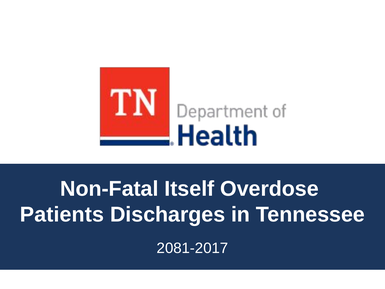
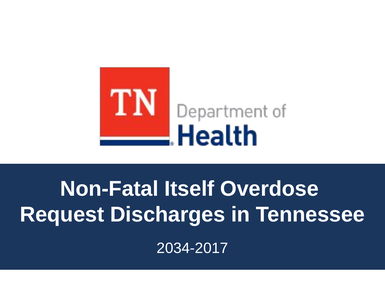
Patients: Patients -> Request
2081-2017: 2081-2017 -> 2034-2017
